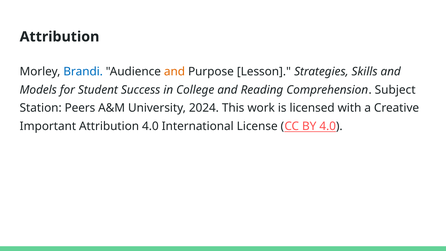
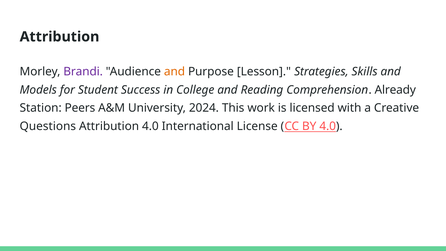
Brandi colour: blue -> purple
Subject: Subject -> Already
Important: Important -> Questions
